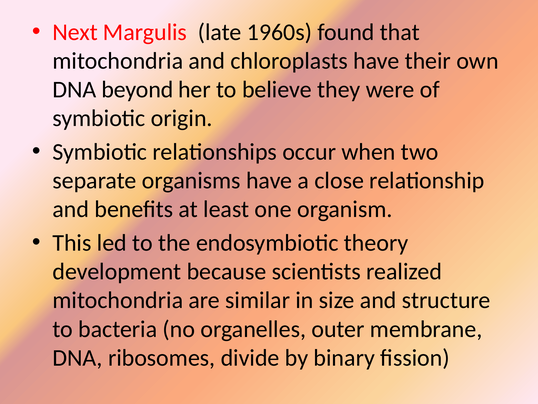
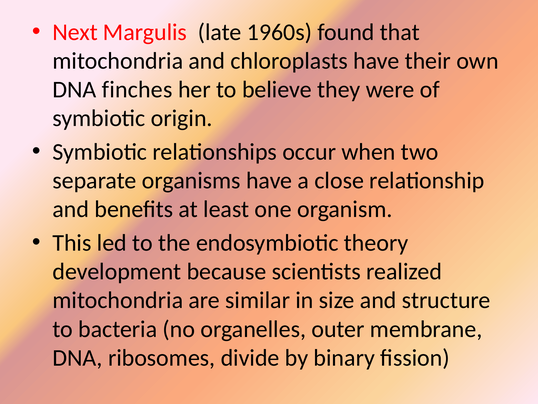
beyond: beyond -> finches
